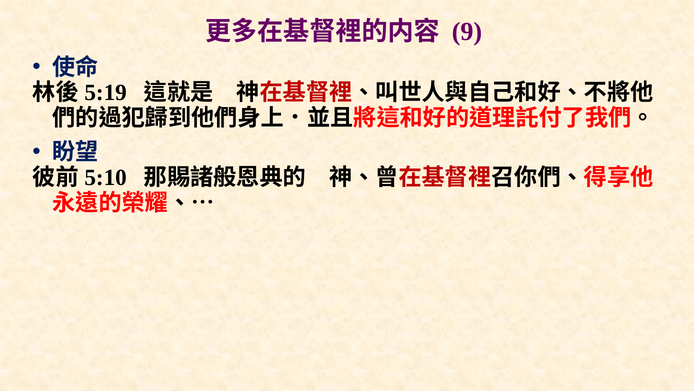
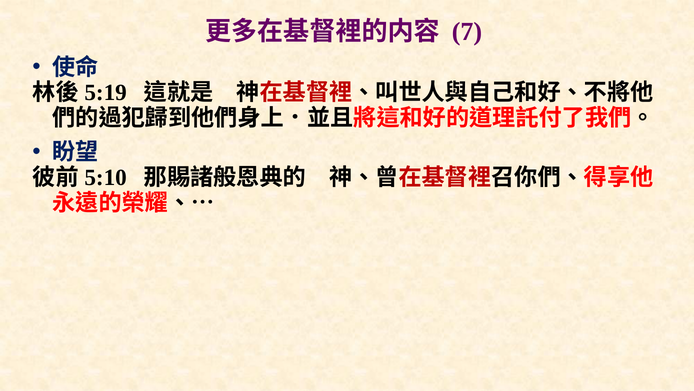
9: 9 -> 7
